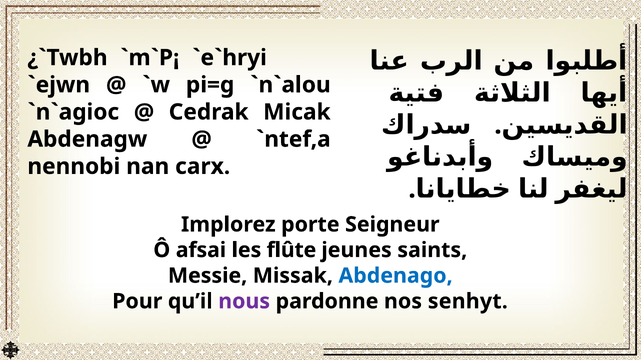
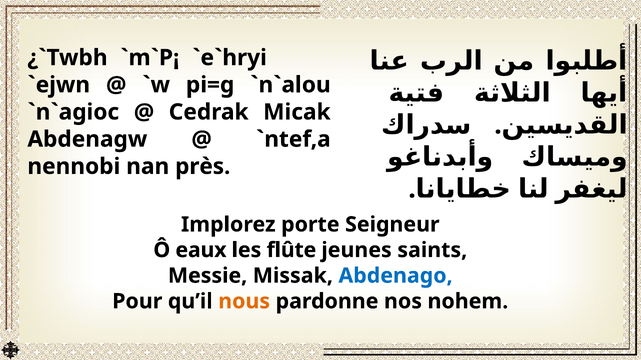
carx: carx -> près
afsai: afsai -> eaux
nous colour: purple -> orange
senhyt: senhyt -> nohem
